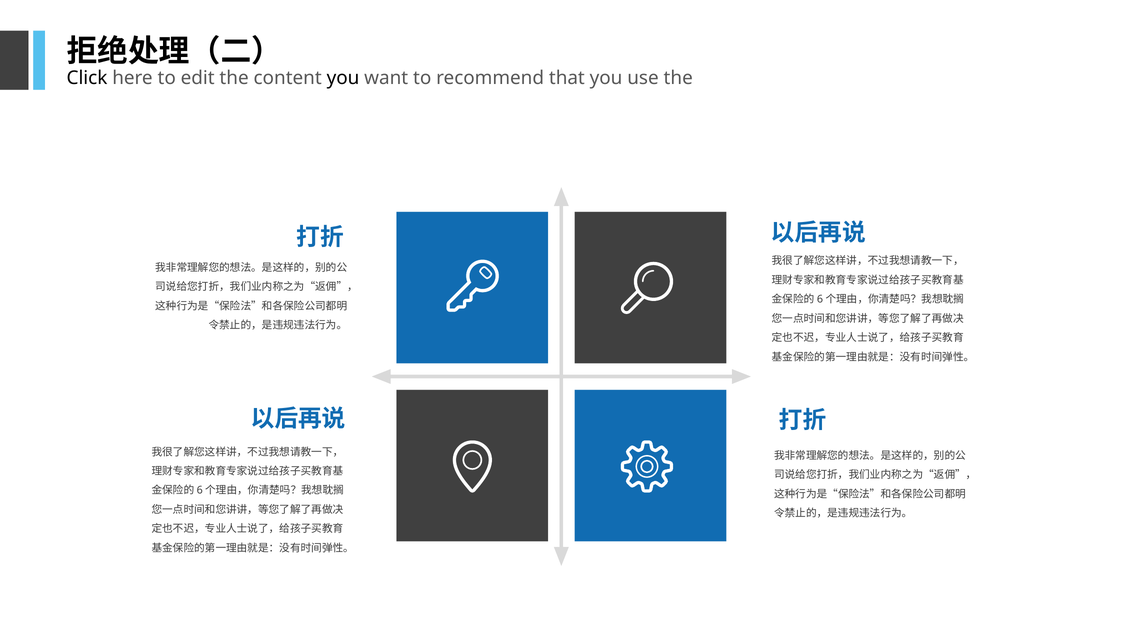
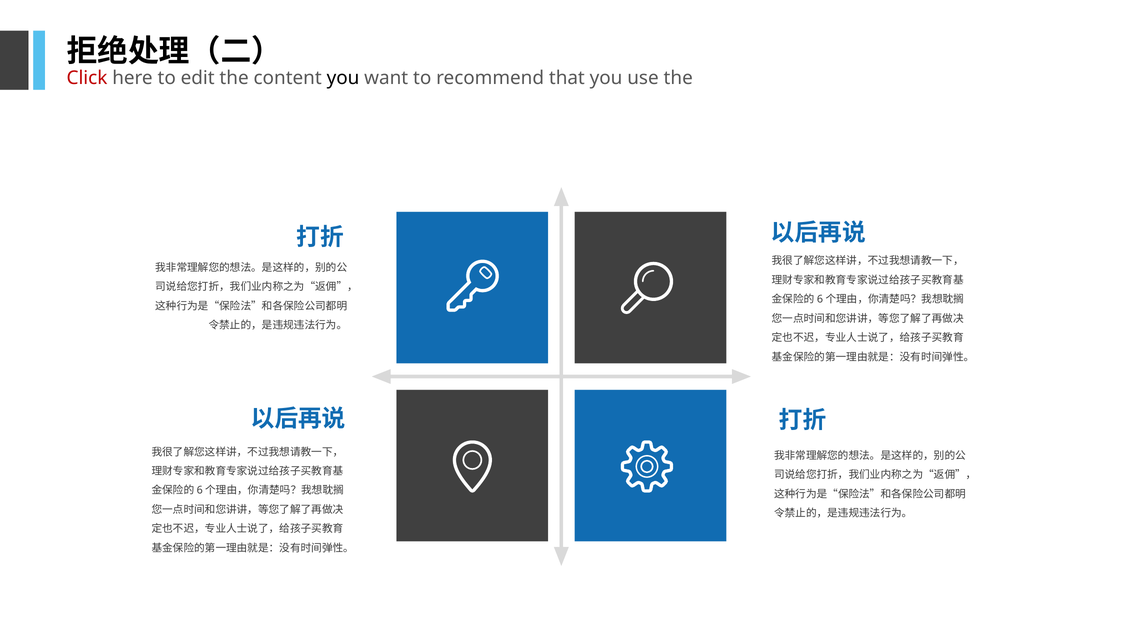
Click colour: black -> red
